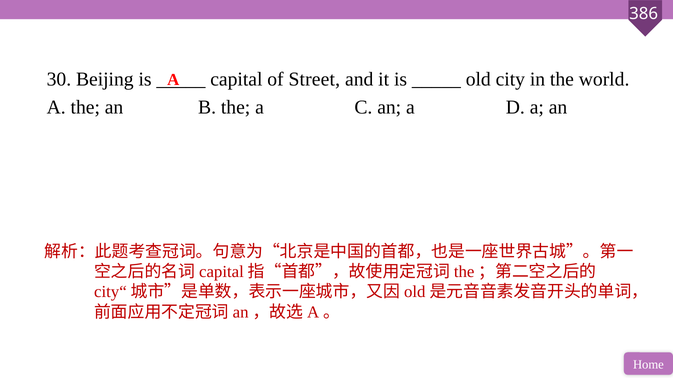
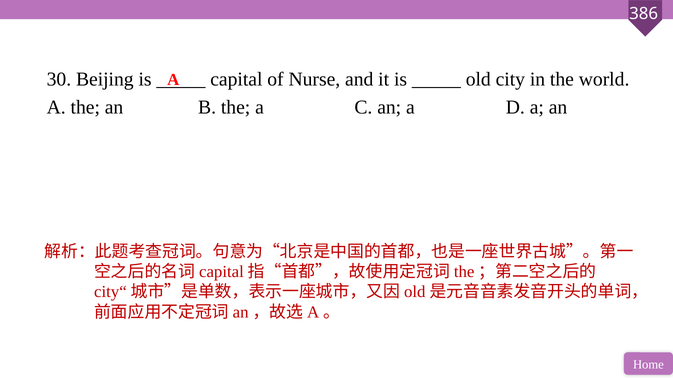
Street: Street -> Nurse
